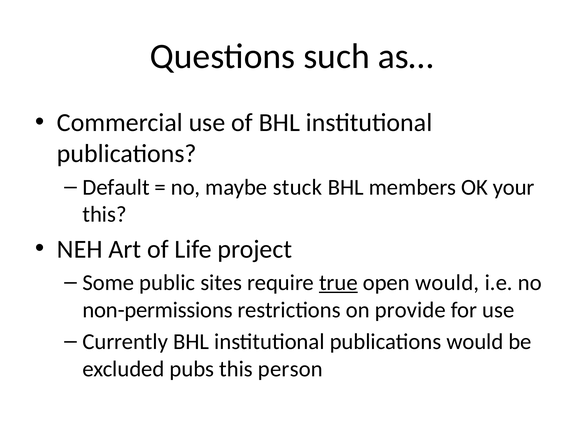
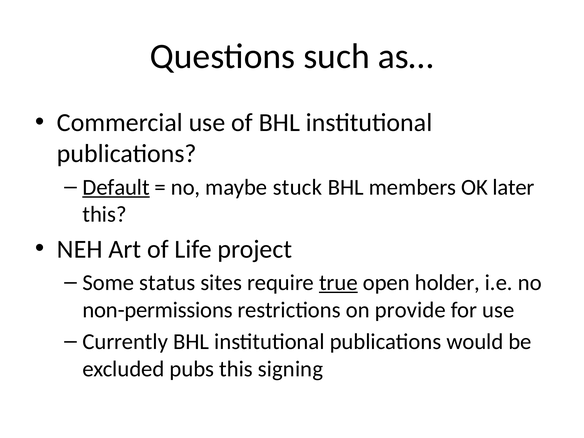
Default underline: none -> present
your: your -> later
public: public -> status
open would: would -> holder
person: person -> signing
